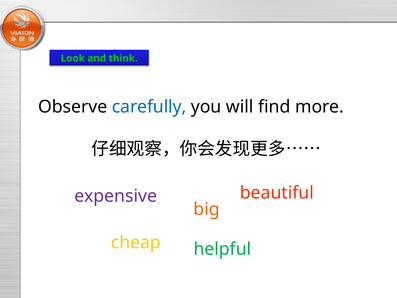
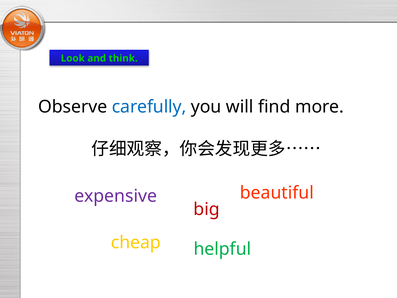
big colour: orange -> red
